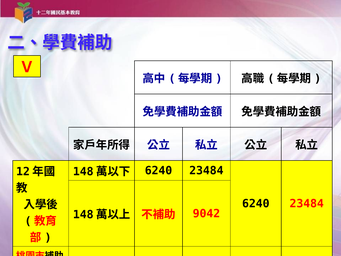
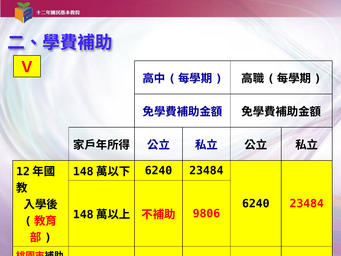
9042: 9042 -> 9806
